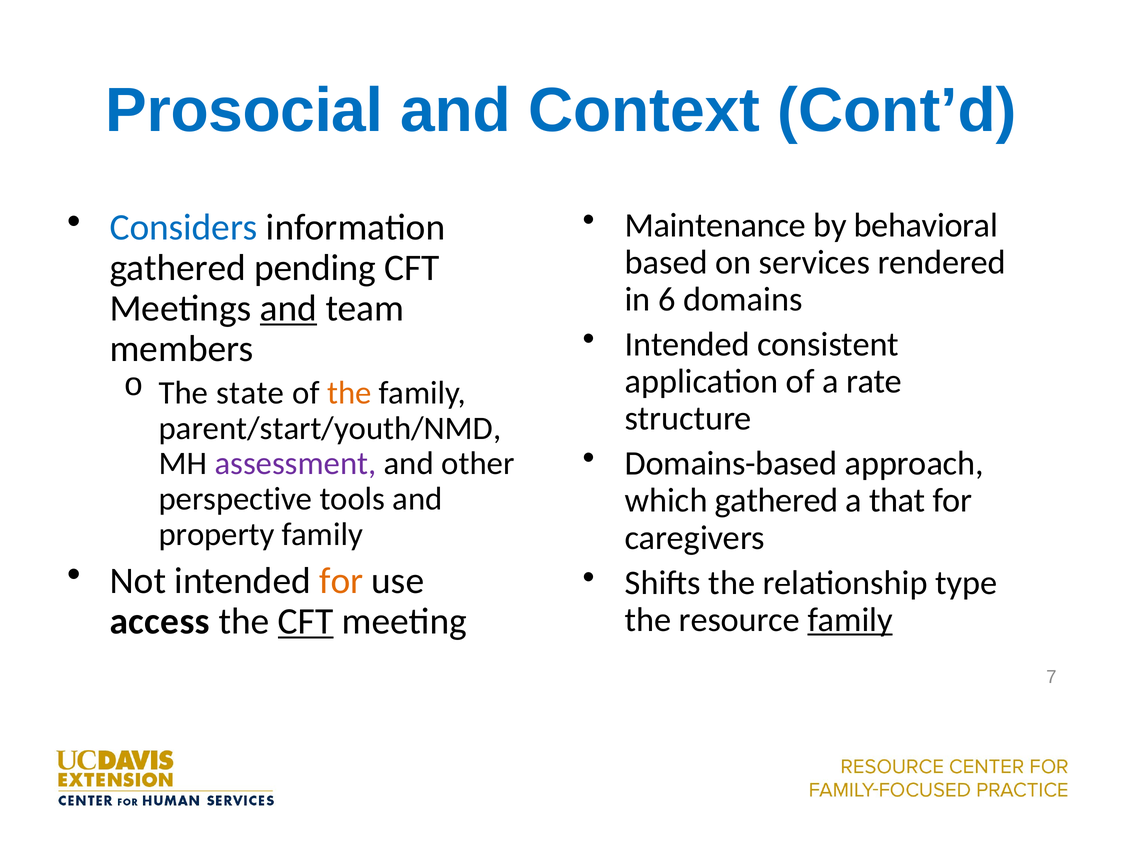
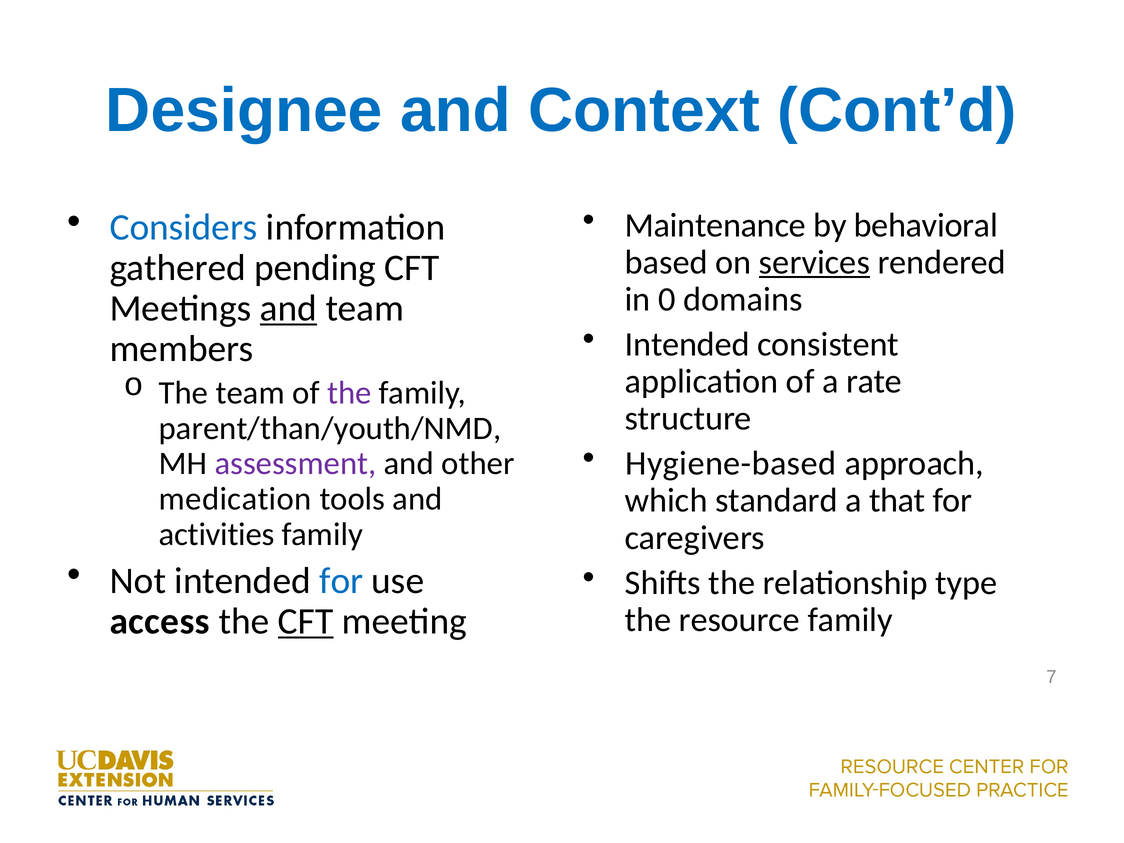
Prosocial: Prosocial -> Designee
services underline: none -> present
6: 6 -> 0
The state: state -> team
the at (349, 393) colour: orange -> purple
parent/start/youth/NMD: parent/start/youth/NMD -> parent/than/youth/NMD
Domains-based: Domains-based -> Hygiene-based
perspective: perspective -> medication
which gathered: gathered -> standard
property: property -> activities
for at (341, 581) colour: orange -> blue
family at (850, 620) underline: present -> none
